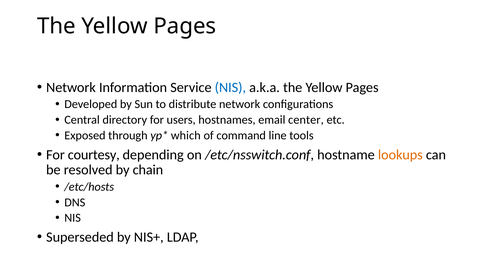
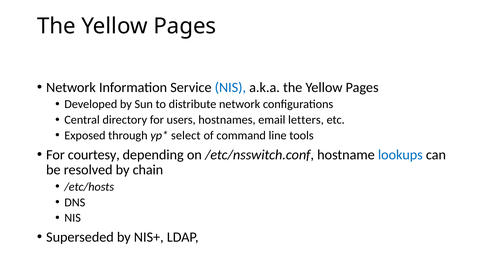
center: center -> letters
which: which -> select
lookups colour: orange -> blue
